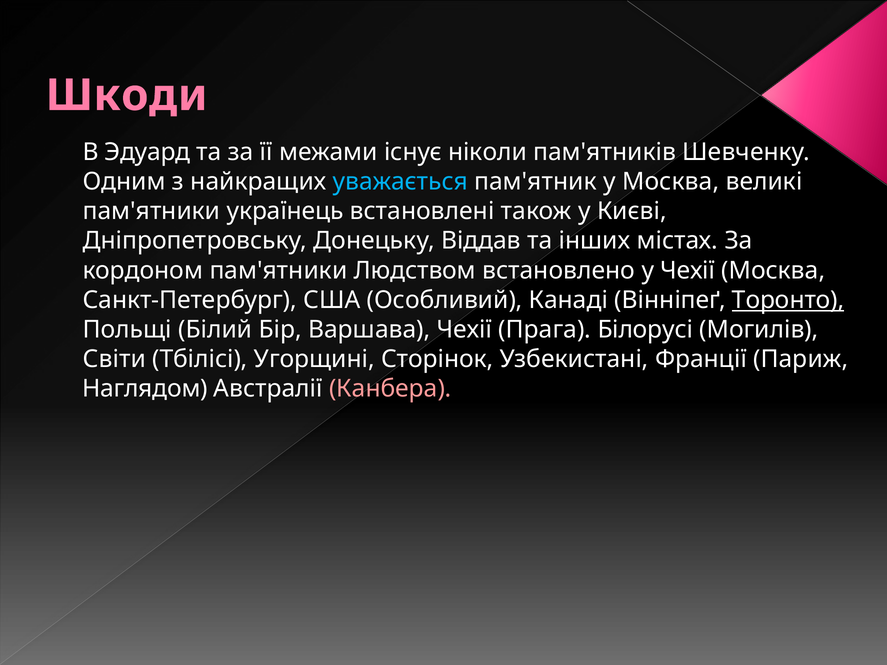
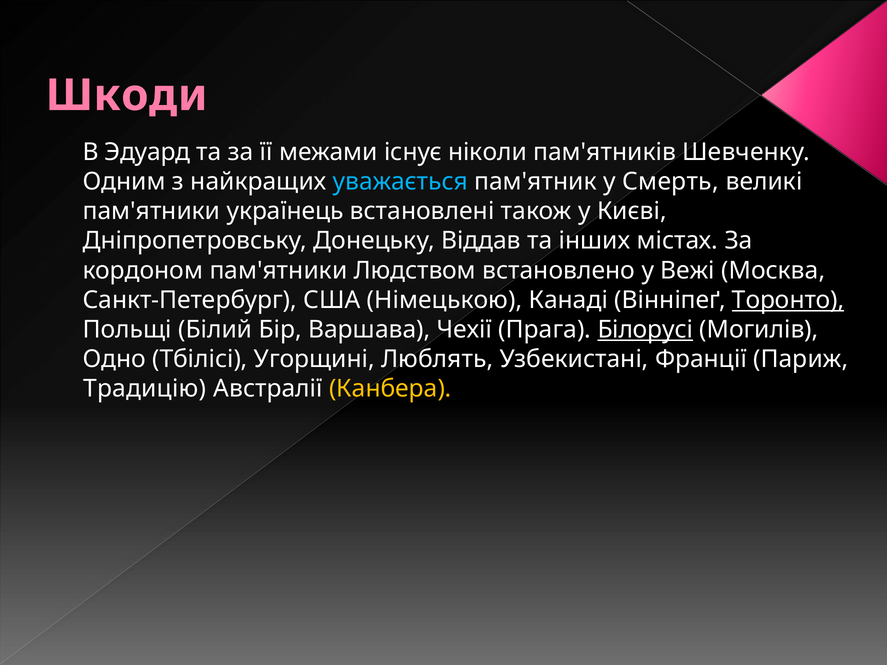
у Москва: Москва -> Смерть
у Чехії: Чехії -> Вежі
Особливий: Особливий -> Німецькою
Білорусі underline: none -> present
Світи: Світи -> Одно
Сторінок: Сторінок -> Люблять
Наглядом: Наглядом -> Традицію
Канбера colour: pink -> yellow
